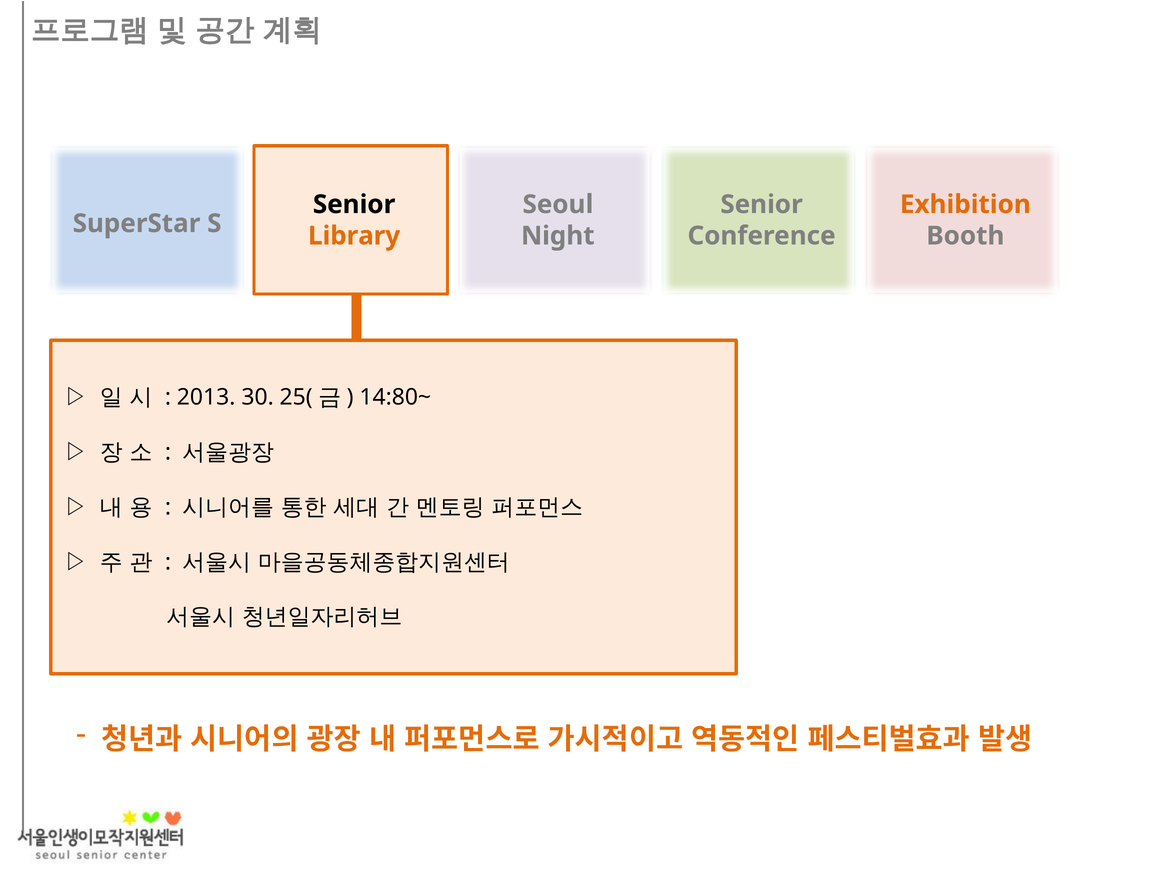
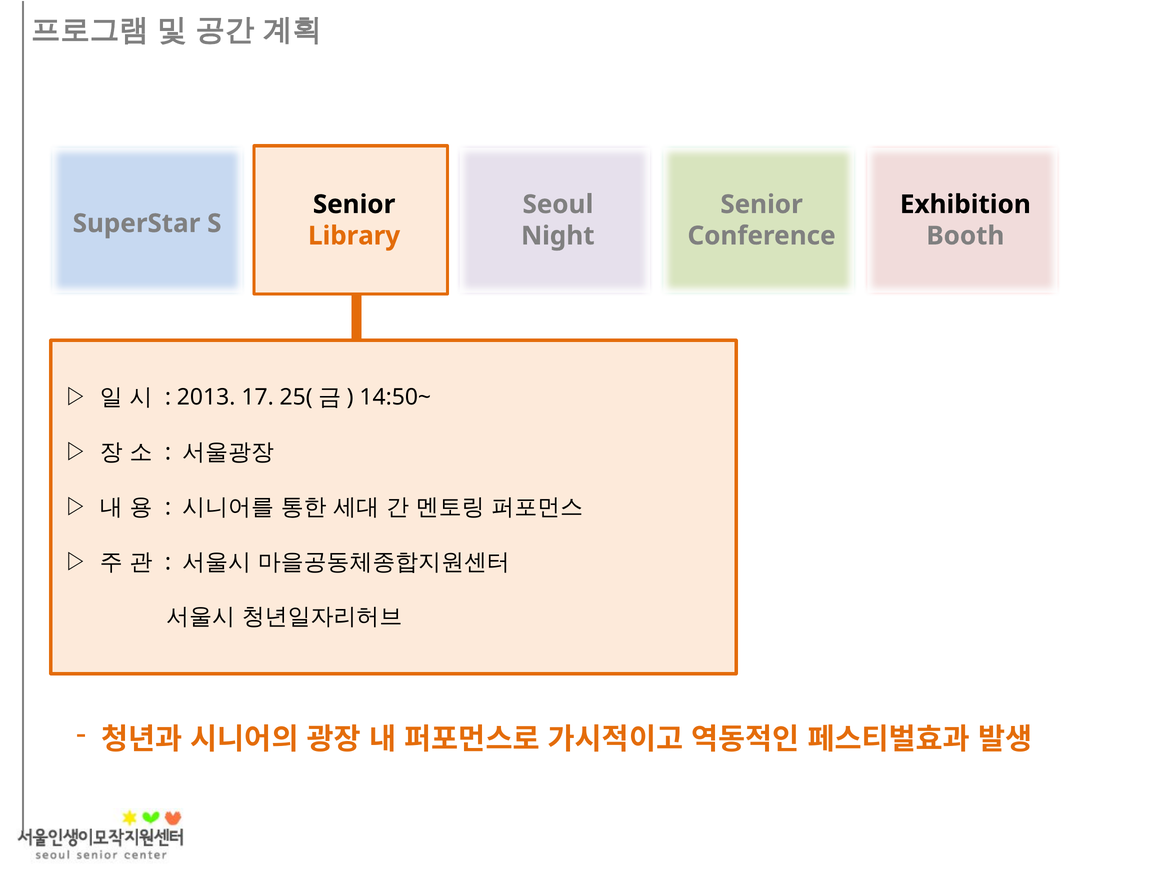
Exhibition colour: orange -> black
30: 30 -> 17
14:80~: 14:80~ -> 14:50~
